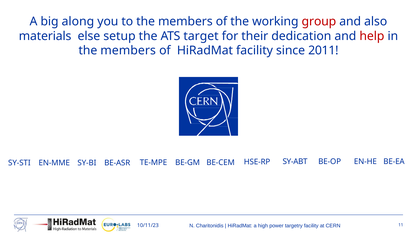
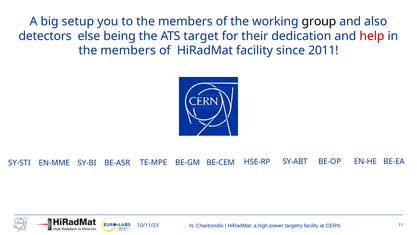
along: along -> setup
group colour: red -> black
materials: materials -> detectors
setup: setup -> being
